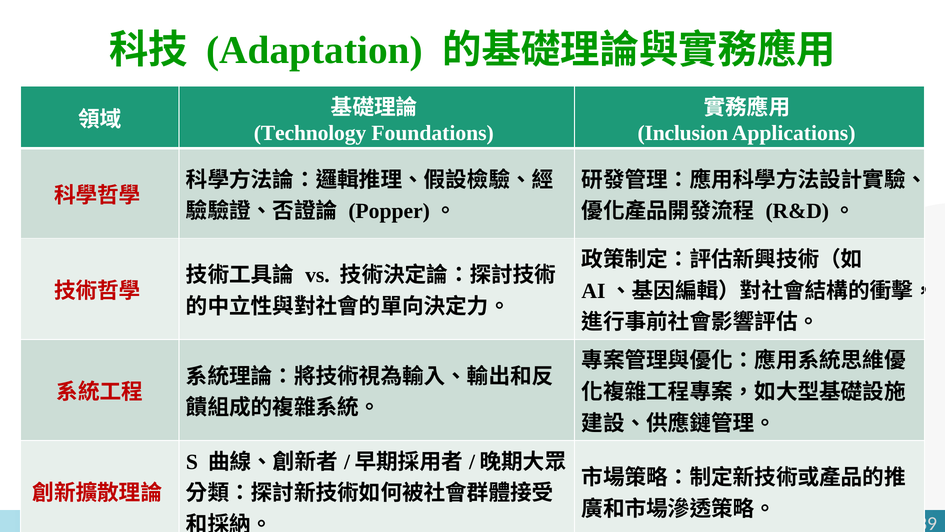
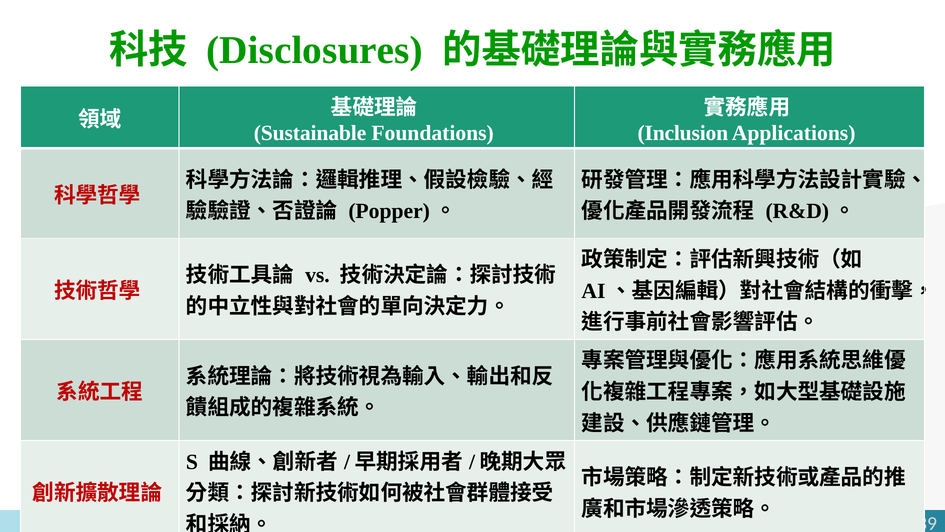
Adaptation: Adaptation -> Disclosures
Technology: Technology -> Sustainable
